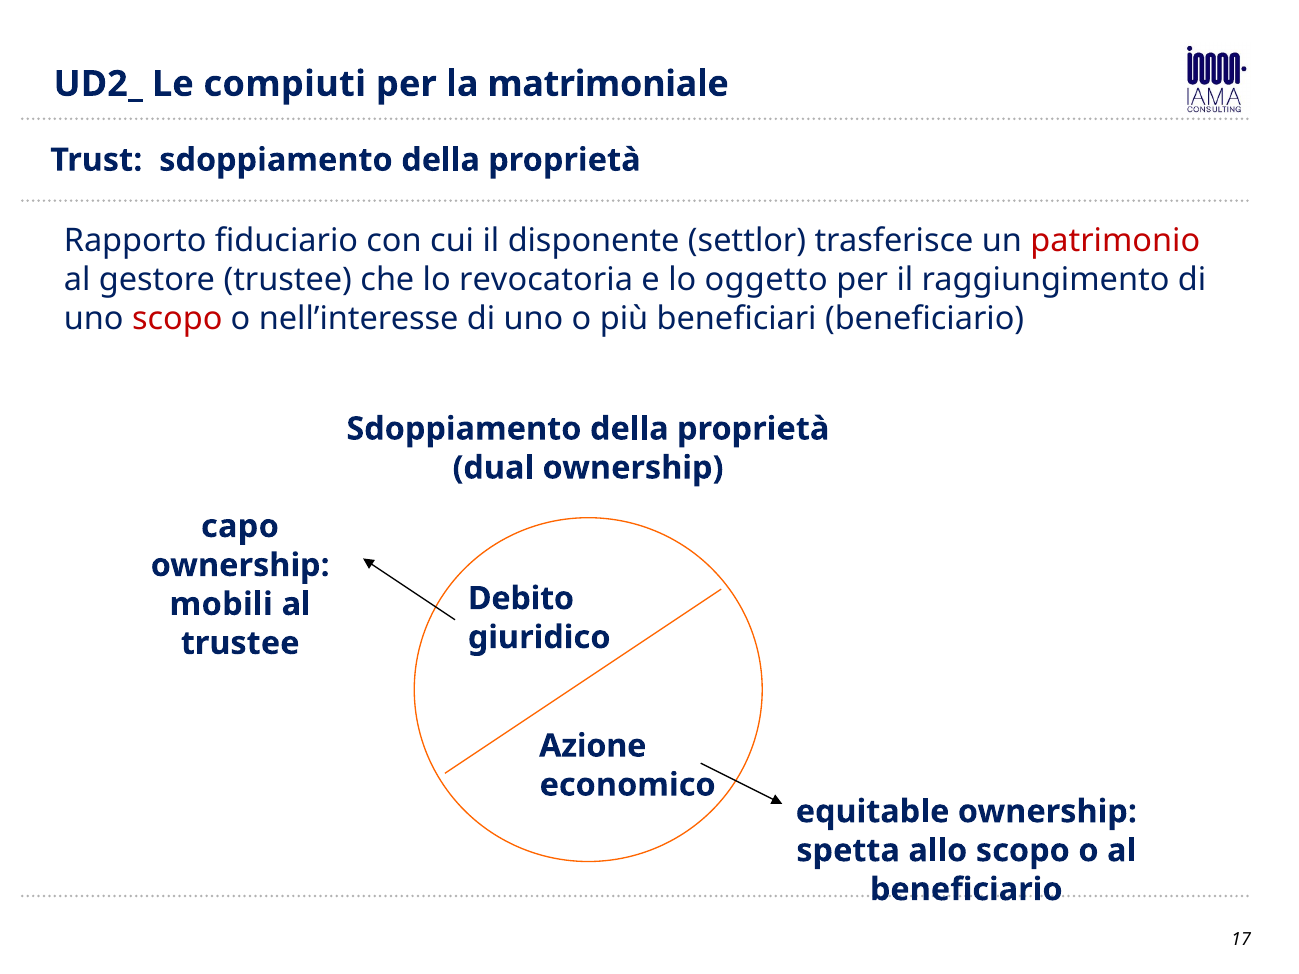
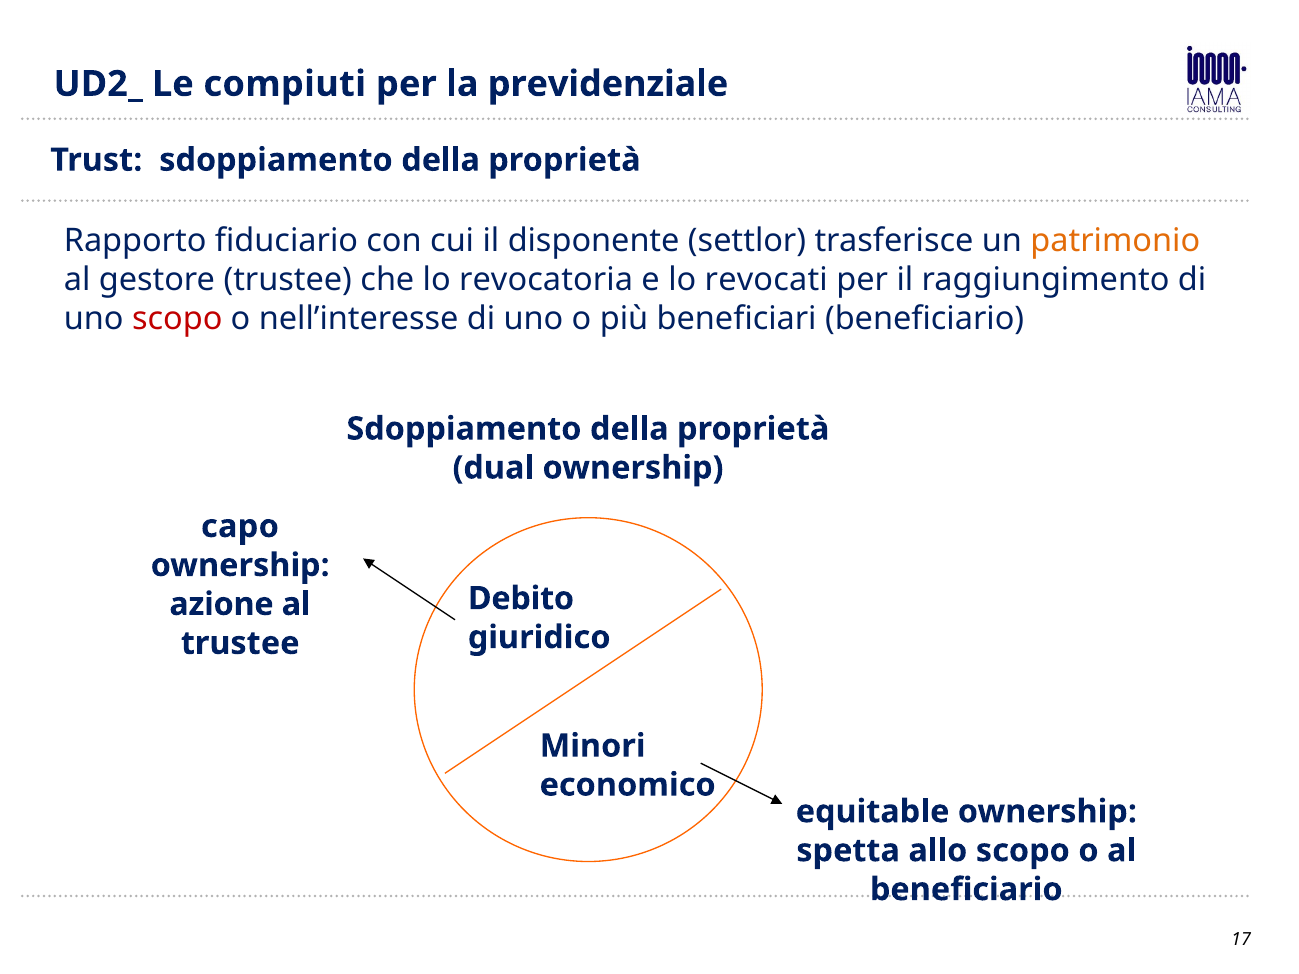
matrimoniale: matrimoniale -> previdenziale
patrimonio colour: red -> orange
oggetto: oggetto -> revocati
mobili: mobili -> azione
Azione: Azione -> Minori
